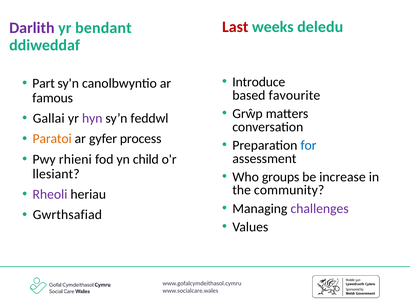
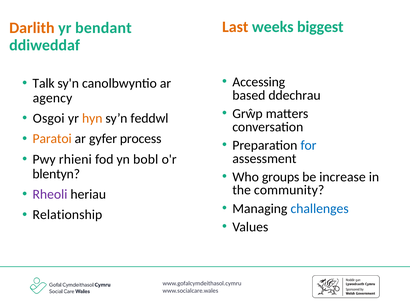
Last colour: red -> orange
deledu: deledu -> biggest
Darlith colour: purple -> orange
Introduce: Introduce -> Accessing
Part: Part -> Talk
favourite: favourite -> ddechrau
famous: famous -> agency
Gallai: Gallai -> Osgoi
hyn colour: purple -> orange
child: child -> bobl
llesiant: llesiant -> blentyn
challenges colour: purple -> blue
Gwrthsafiad: Gwrthsafiad -> Relationship
